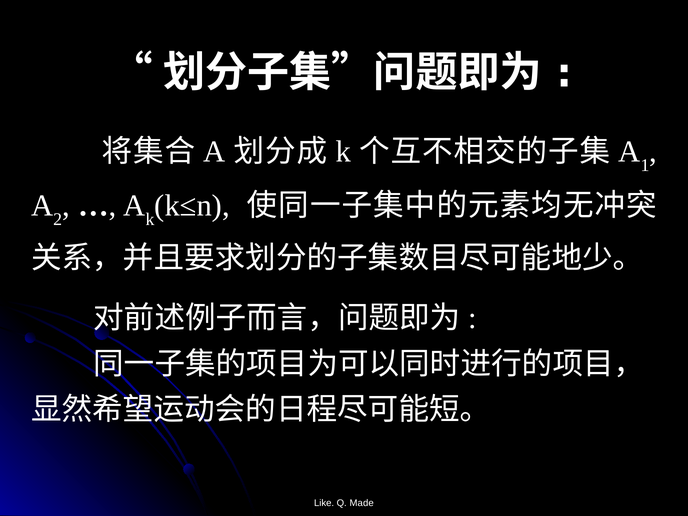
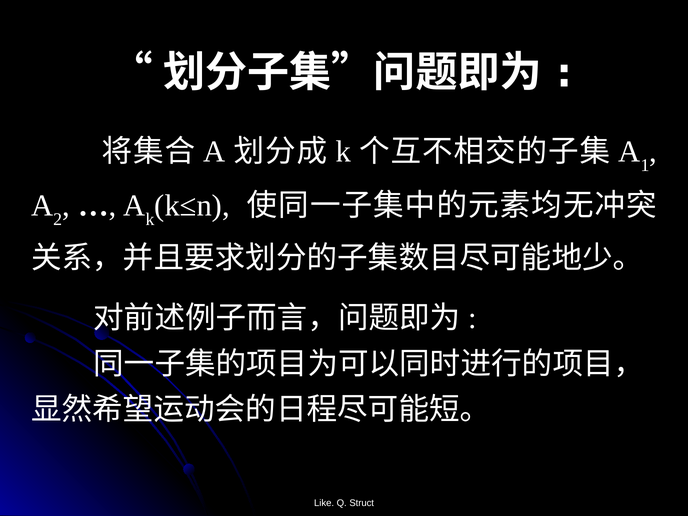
Made: Made -> Struct
